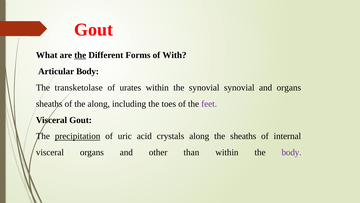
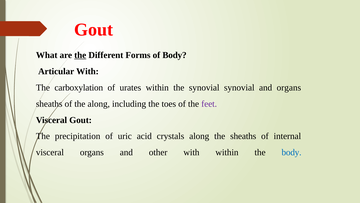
of With: With -> Body
Articular Body: Body -> With
transketolase: transketolase -> carboxylation
precipitation underline: present -> none
other than: than -> with
body at (292, 152) colour: purple -> blue
